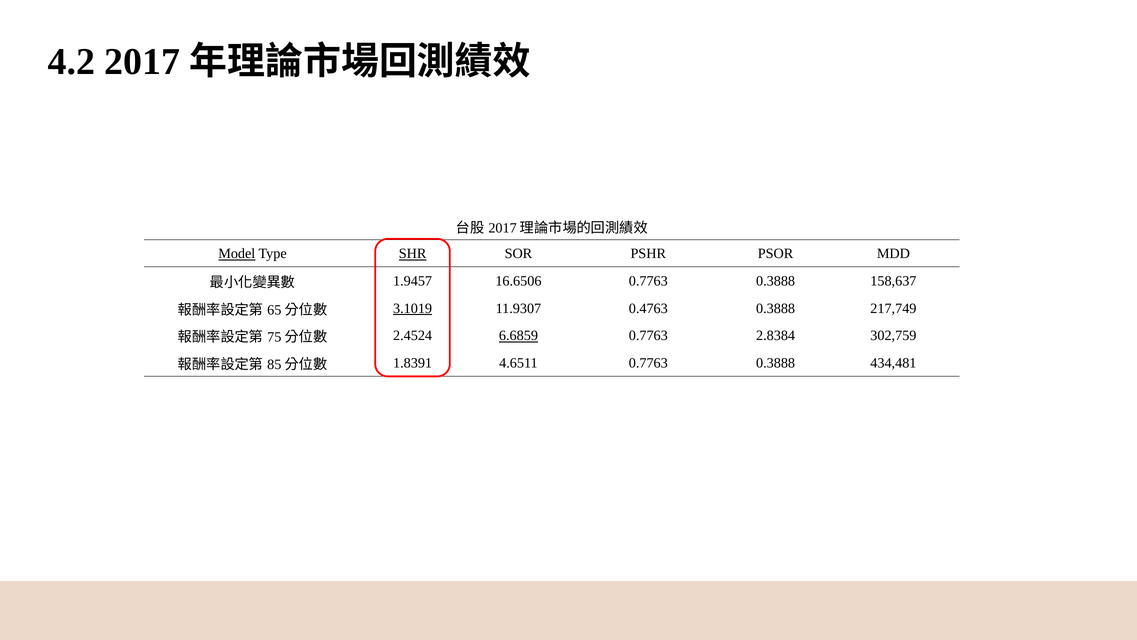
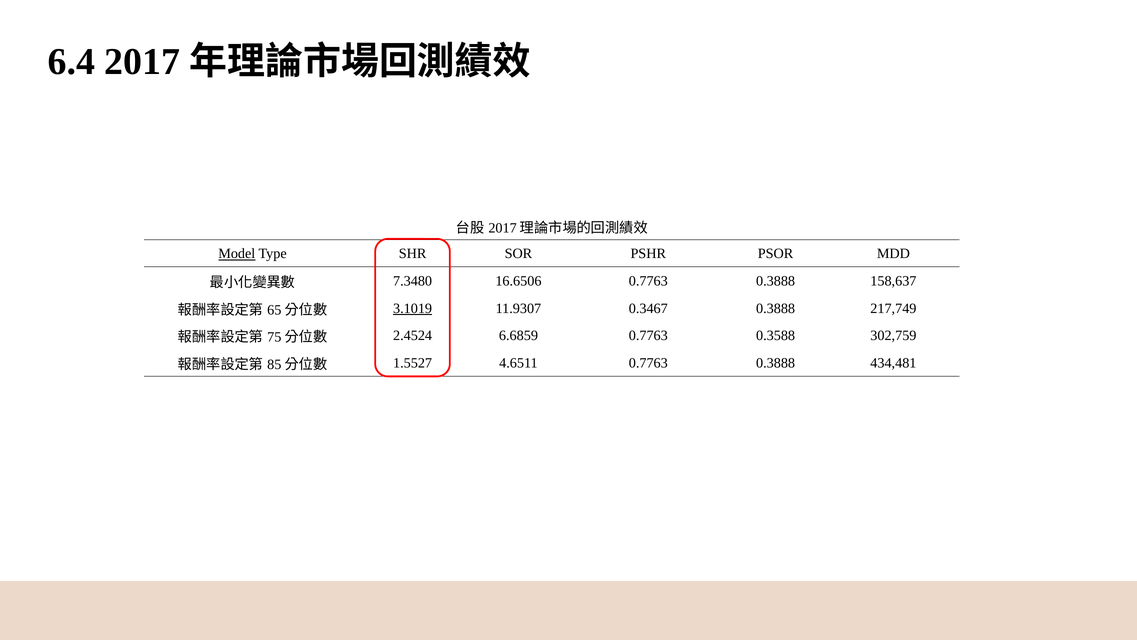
4.2: 4.2 -> 6.4
SHR underline: present -> none
1.9457: 1.9457 -> 7.3480
0.4763: 0.4763 -> 0.3467
6.6859 underline: present -> none
2.8384: 2.8384 -> 0.3588
1.8391: 1.8391 -> 1.5527
